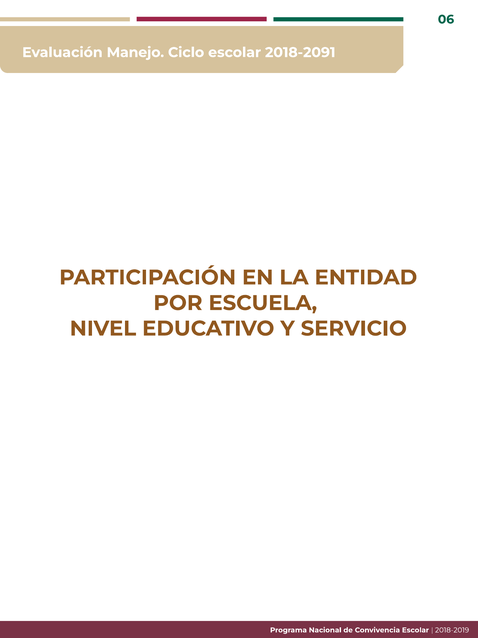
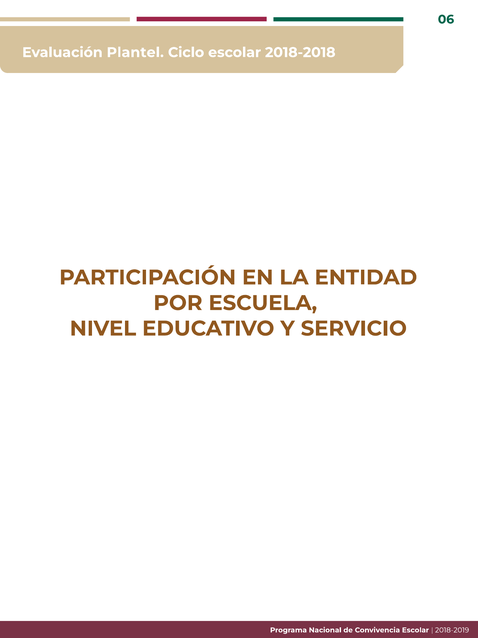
Manejo: Manejo -> Plantel
2018-2091: 2018-2091 -> 2018-2018
